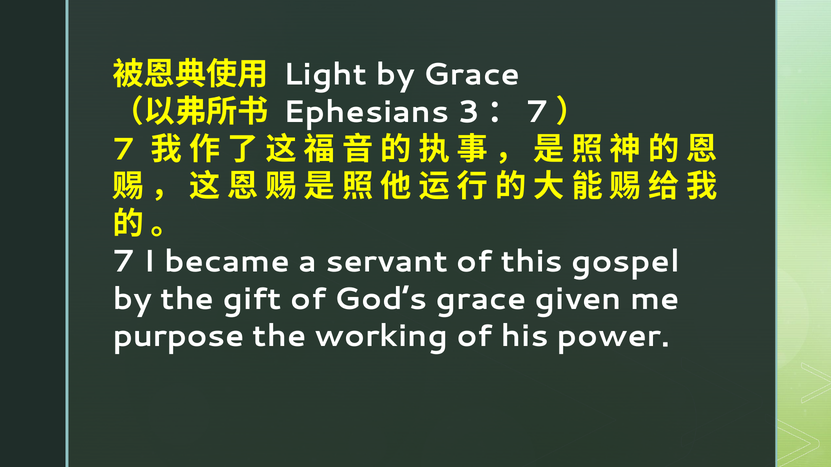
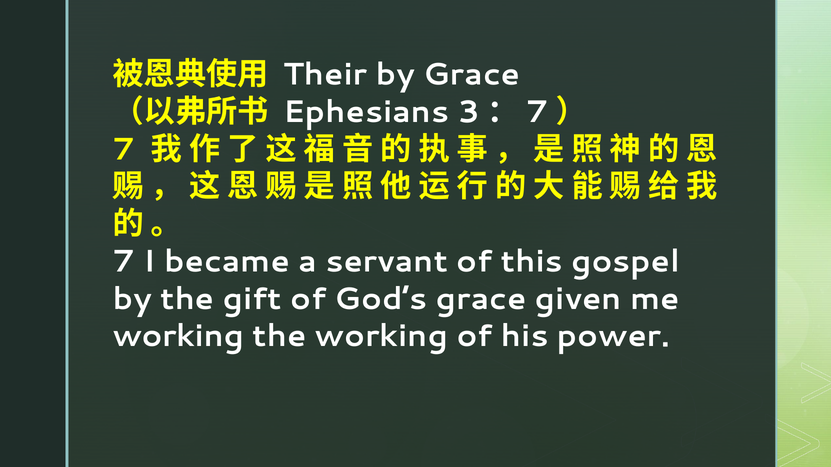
Light: Light -> Their
purpose at (178, 336): purpose -> working
